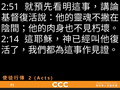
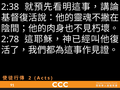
2:51: 2:51 -> 2:38
2:14: 2:14 -> 2:78
